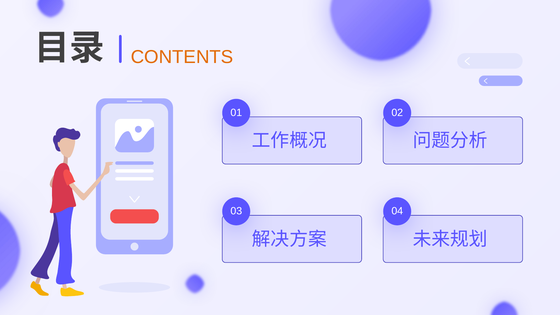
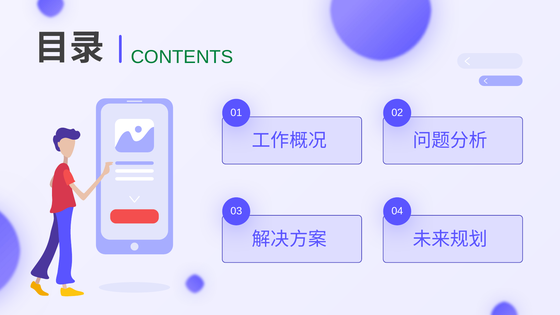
CONTENTS colour: orange -> green
